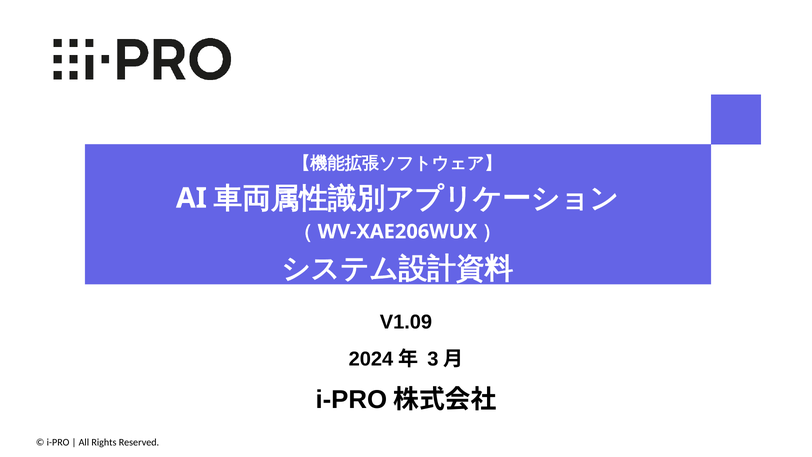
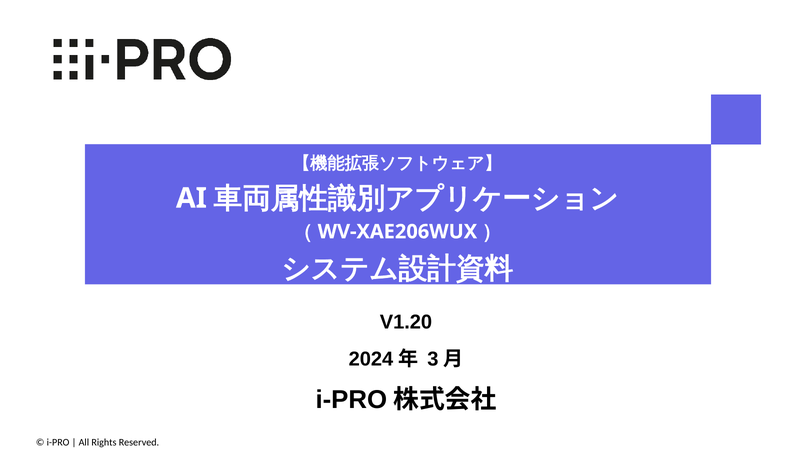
V1.09: V1.09 -> V1.20
